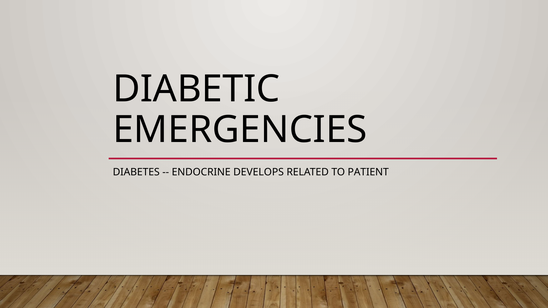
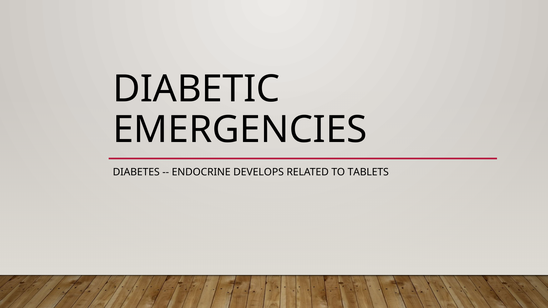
PATIENT: PATIENT -> TABLETS
